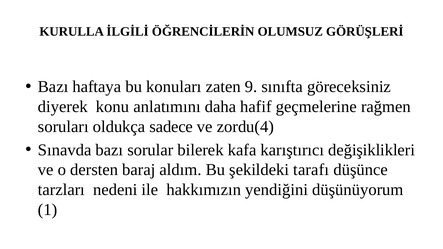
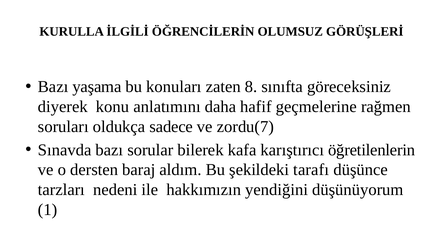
haftaya: haftaya -> yaşama
9: 9 -> 8
zordu(4: zordu(4 -> zordu(7
değişiklikleri: değişiklikleri -> öğretilenlerin
